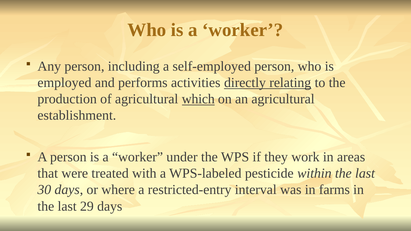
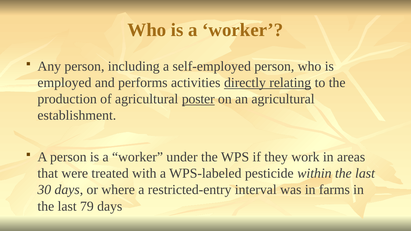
which: which -> poster
29: 29 -> 79
